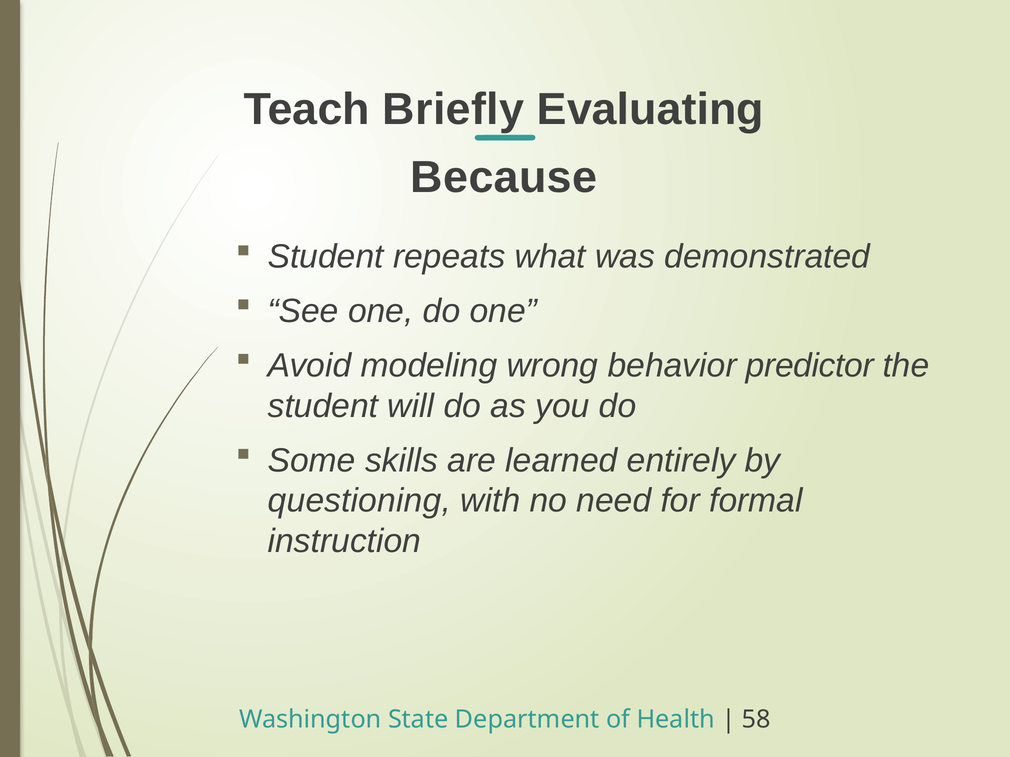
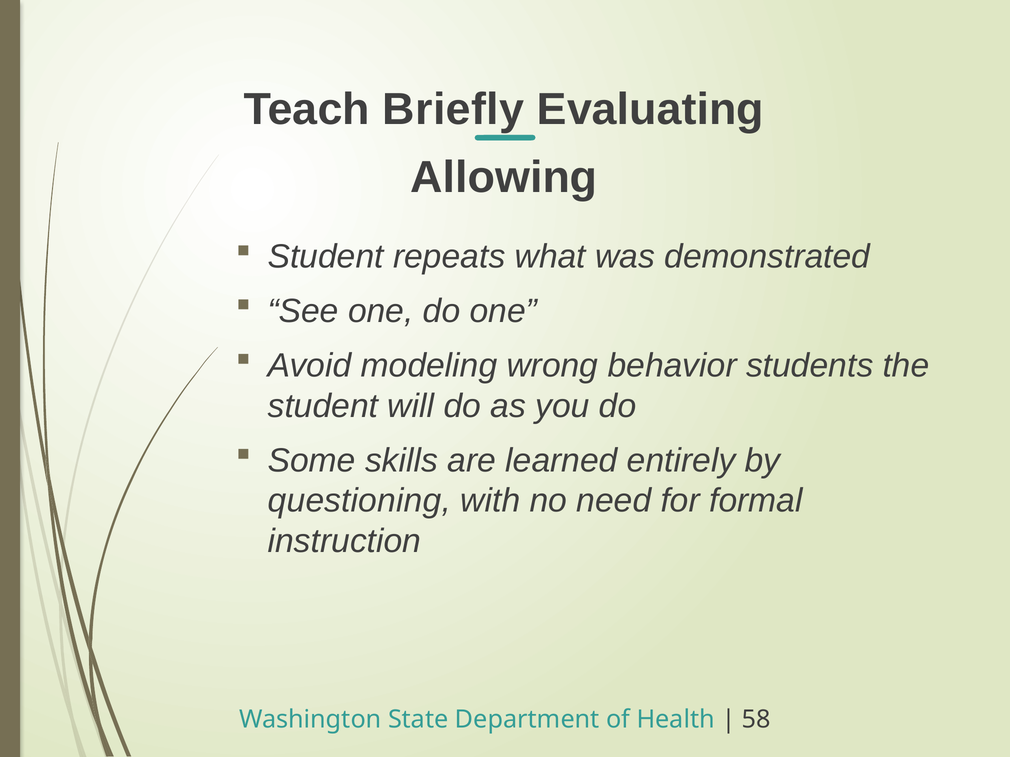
Because: Because -> Allowing
predictor: predictor -> students
